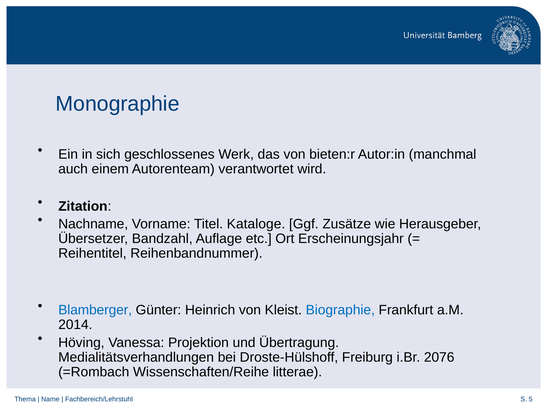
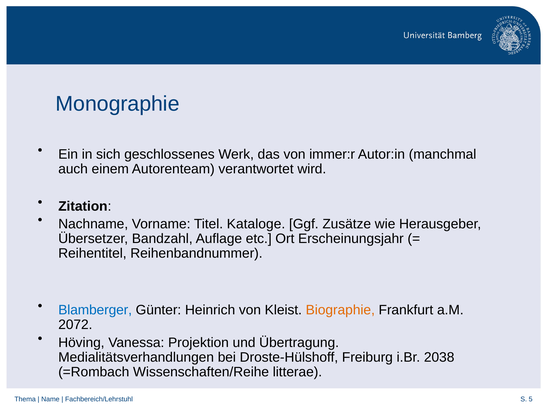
bieten:r: bieten:r -> immer:r
Biographie colour: blue -> orange
2014: 2014 -> 2072
2076: 2076 -> 2038
